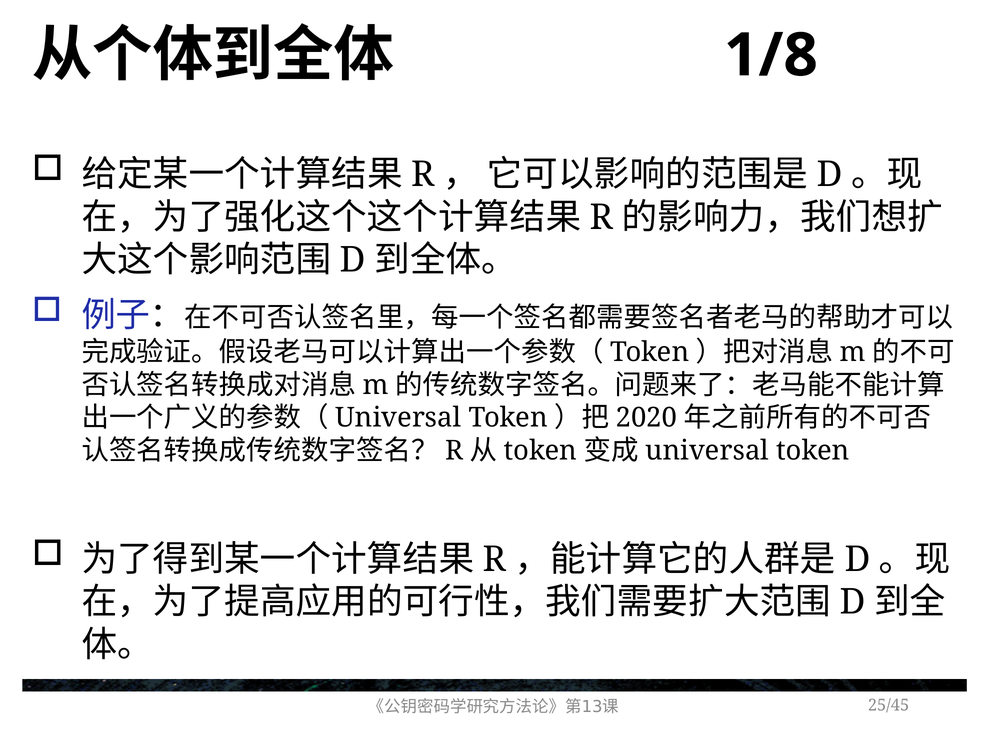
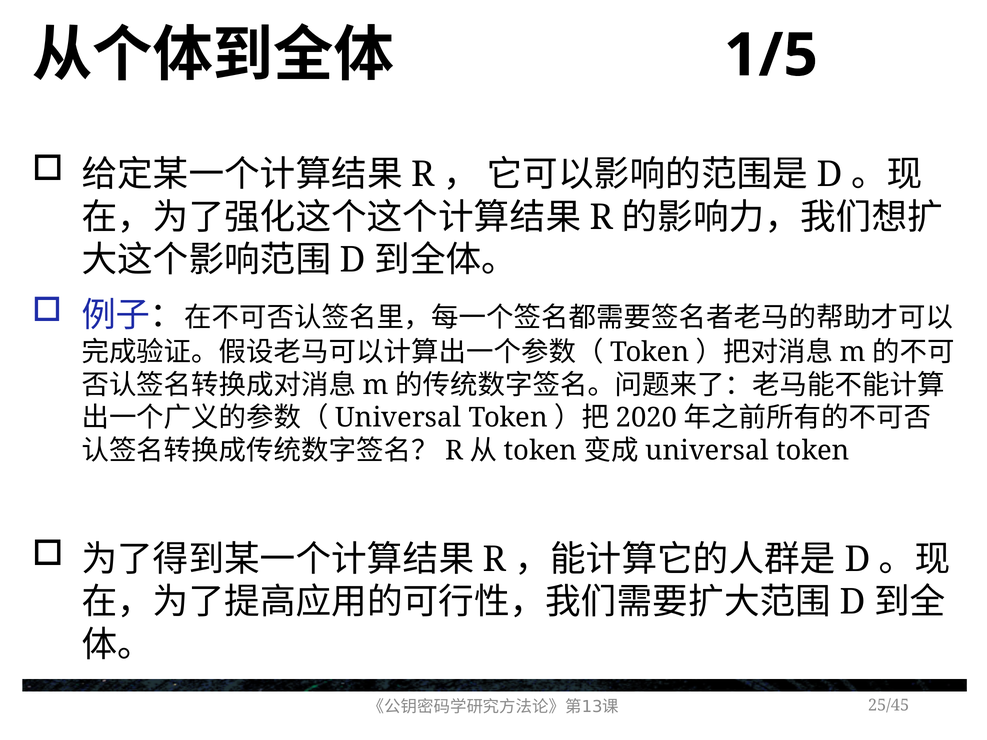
1/8: 1/8 -> 1/5
